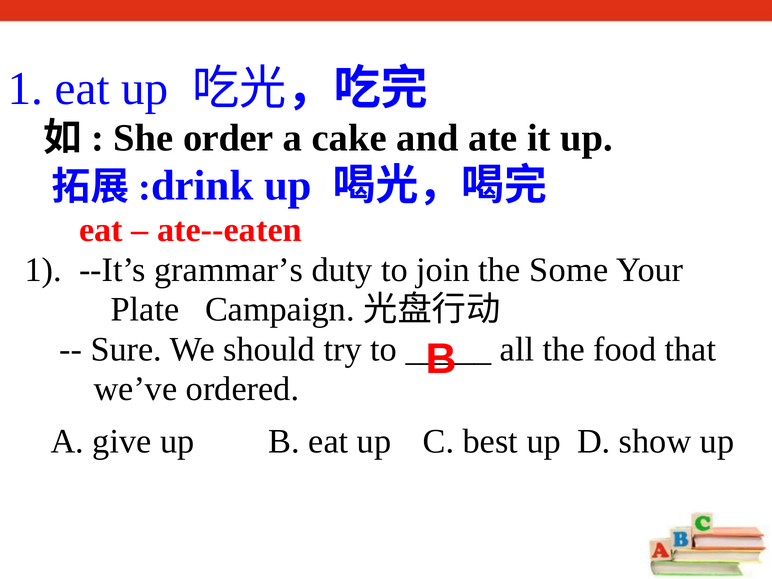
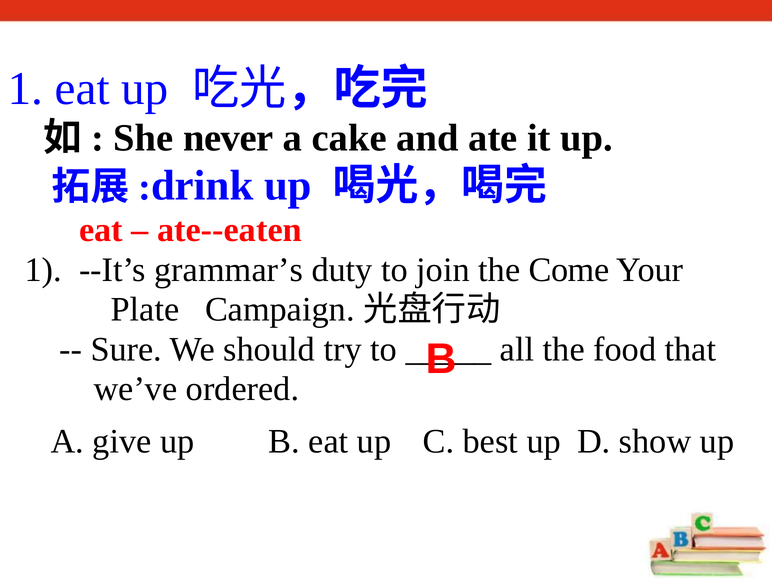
order: order -> never
Some: Some -> Come
